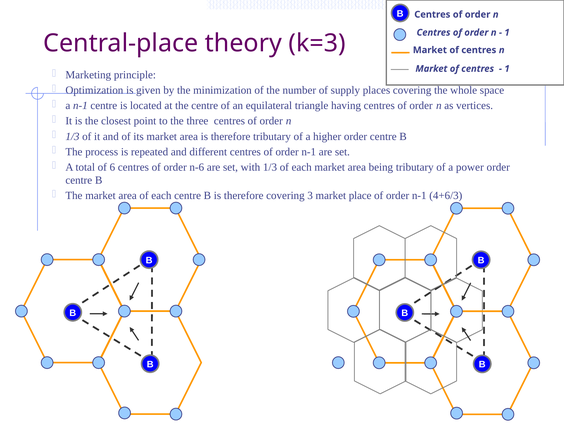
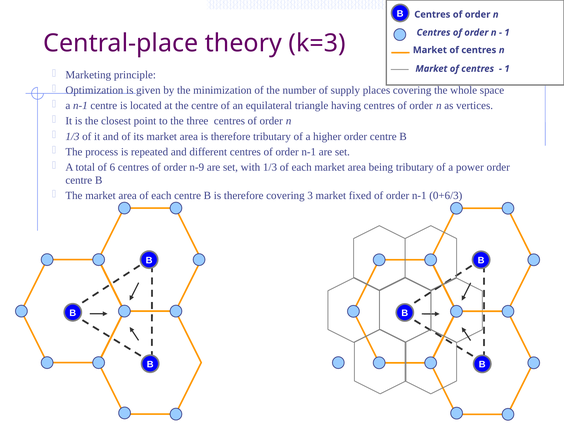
n-6: n-6 -> n-9
place: place -> fixed
4+6/3: 4+6/3 -> 0+6/3
